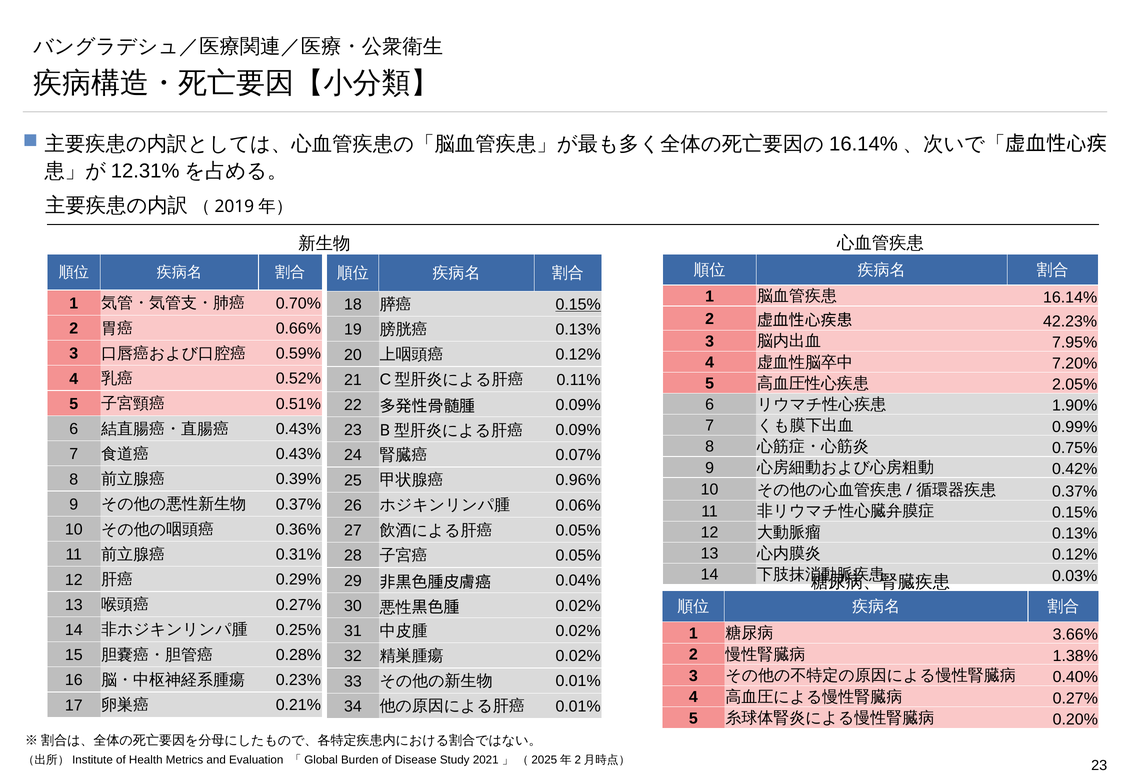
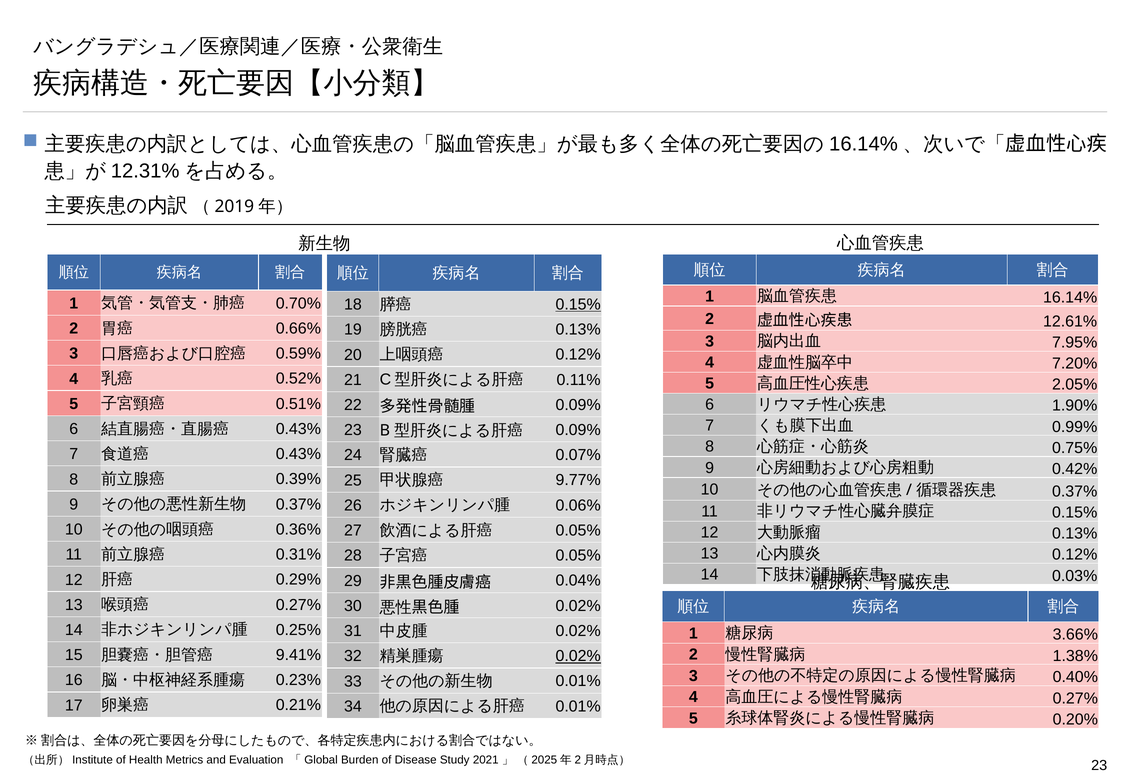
42.23%: 42.23% -> 12.61%
0.96%: 0.96% -> 9.77%
0.28%: 0.28% -> 9.41%
0.02% at (578, 656) underline: none -> present
